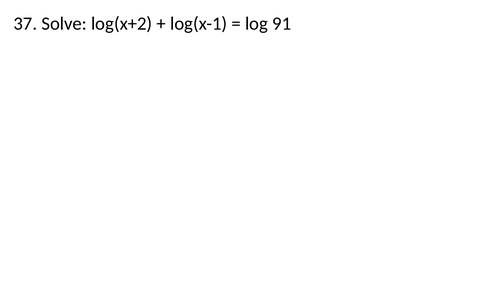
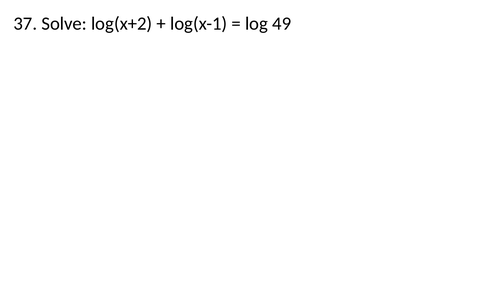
91: 91 -> 49
